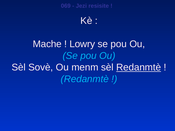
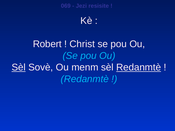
Mache: Mache -> Robert
Lowry: Lowry -> Christ
Sèl at (19, 67) underline: none -> present
